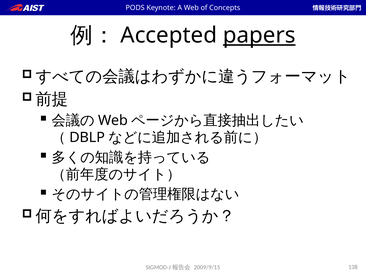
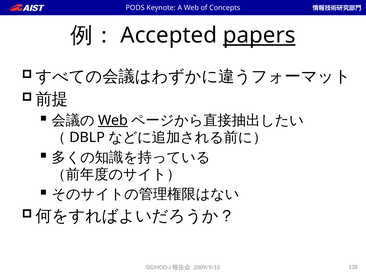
Web at (113, 121) underline: none -> present
